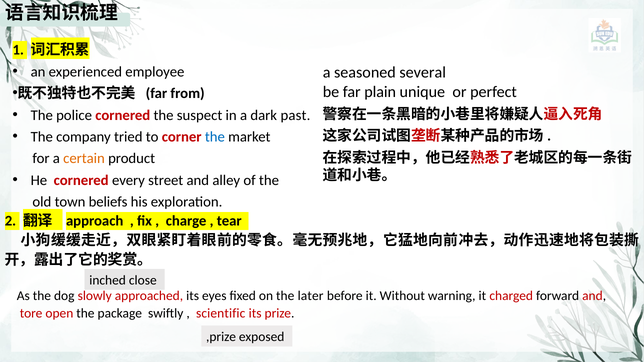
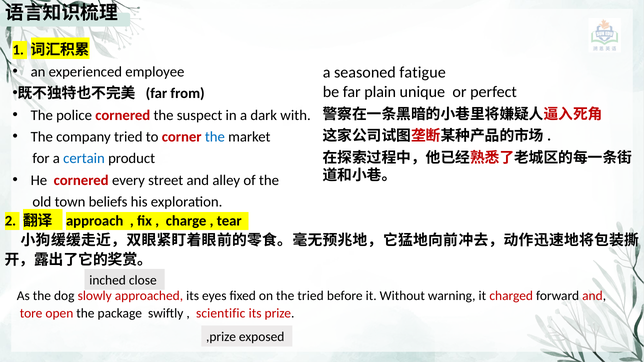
several: several -> fatigue
past: past -> with
certain colour: orange -> blue
the later: later -> tried
